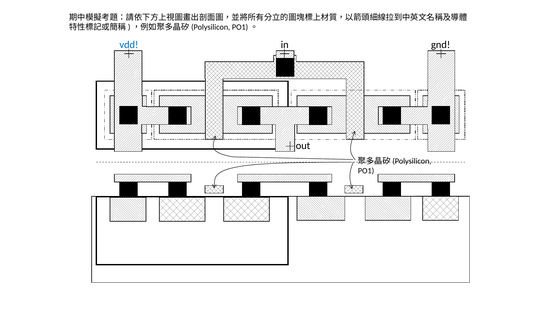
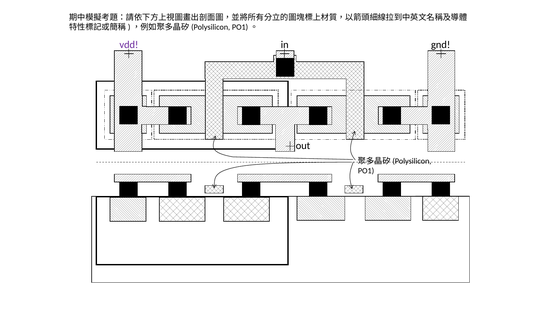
vdd colour: blue -> purple
